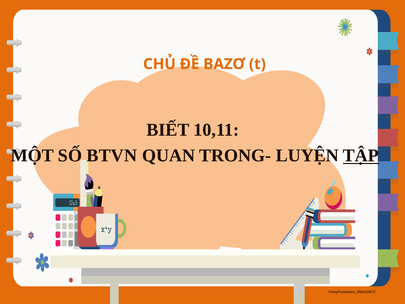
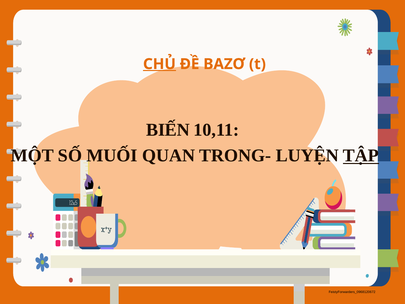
CHỦ underline: none -> present
BIẾT: BIẾT -> BIẾN
BTVN: BTVN -> MUỐI
